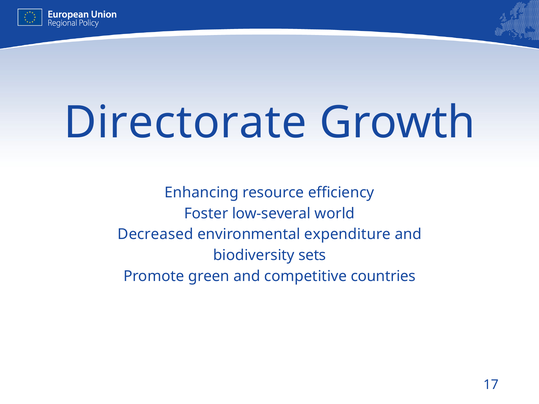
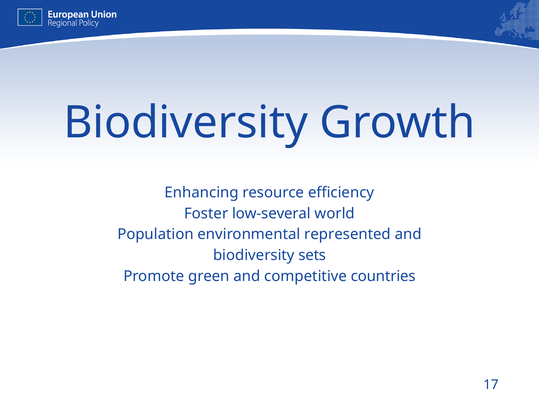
Directorate at (185, 123): Directorate -> Biodiversity
Decreased: Decreased -> Population
expenditure: expenditure -> represented
